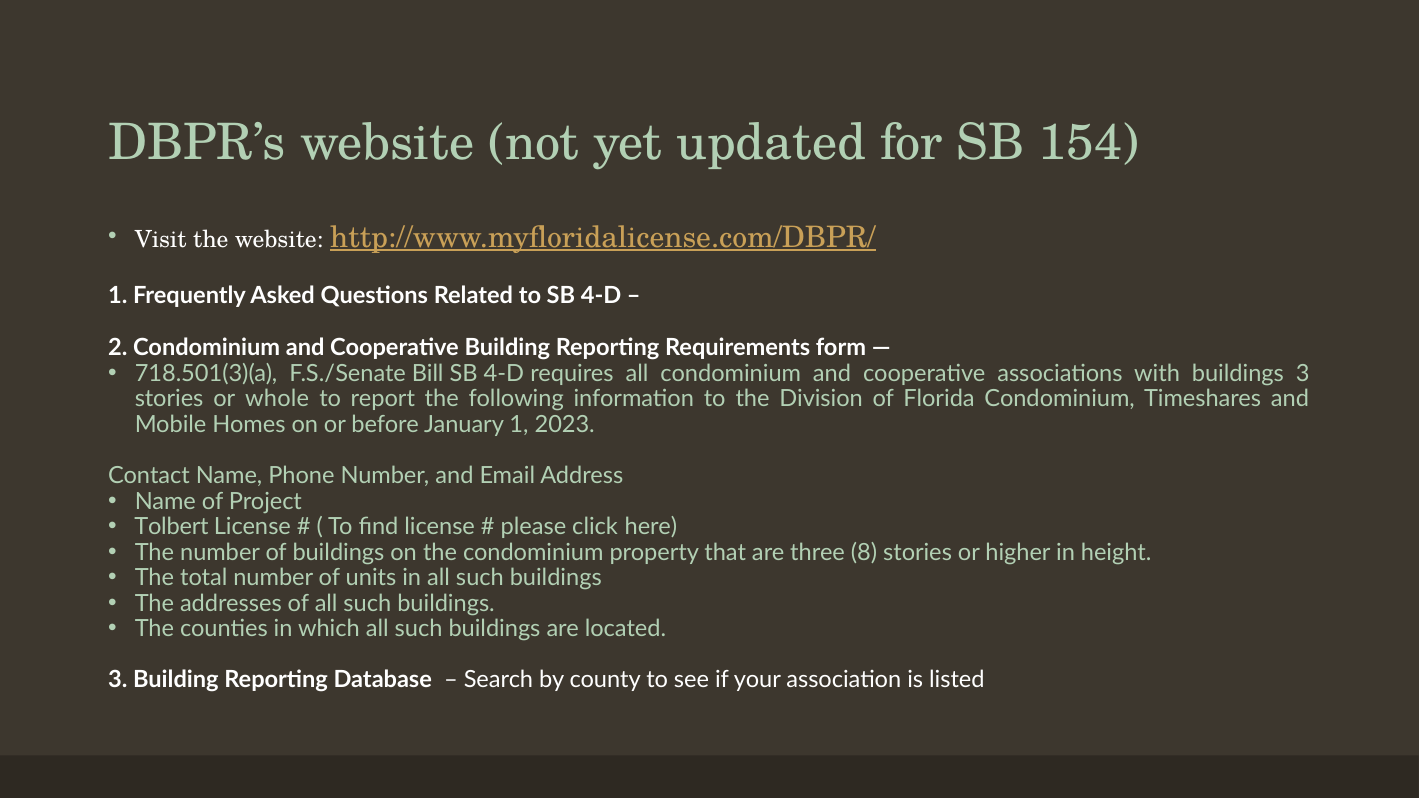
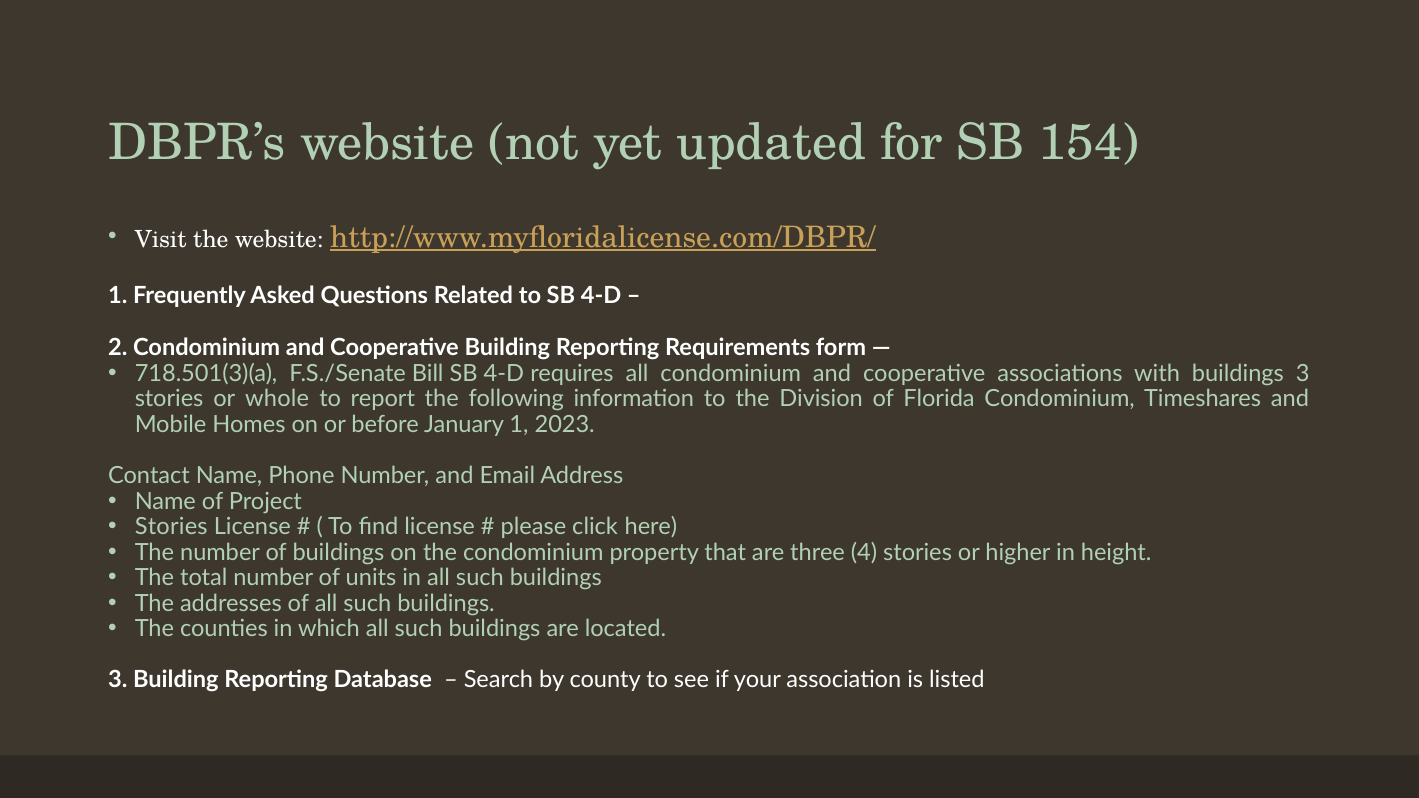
Tolbert at (171, 527): Tolbert -> Stories
8: 8 -> 4
